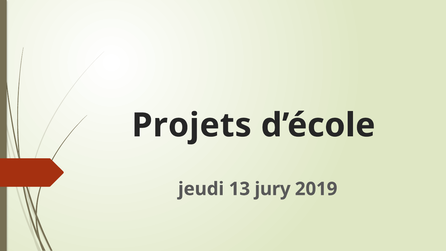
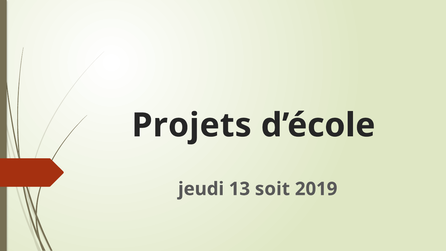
jury: jury -> soit
